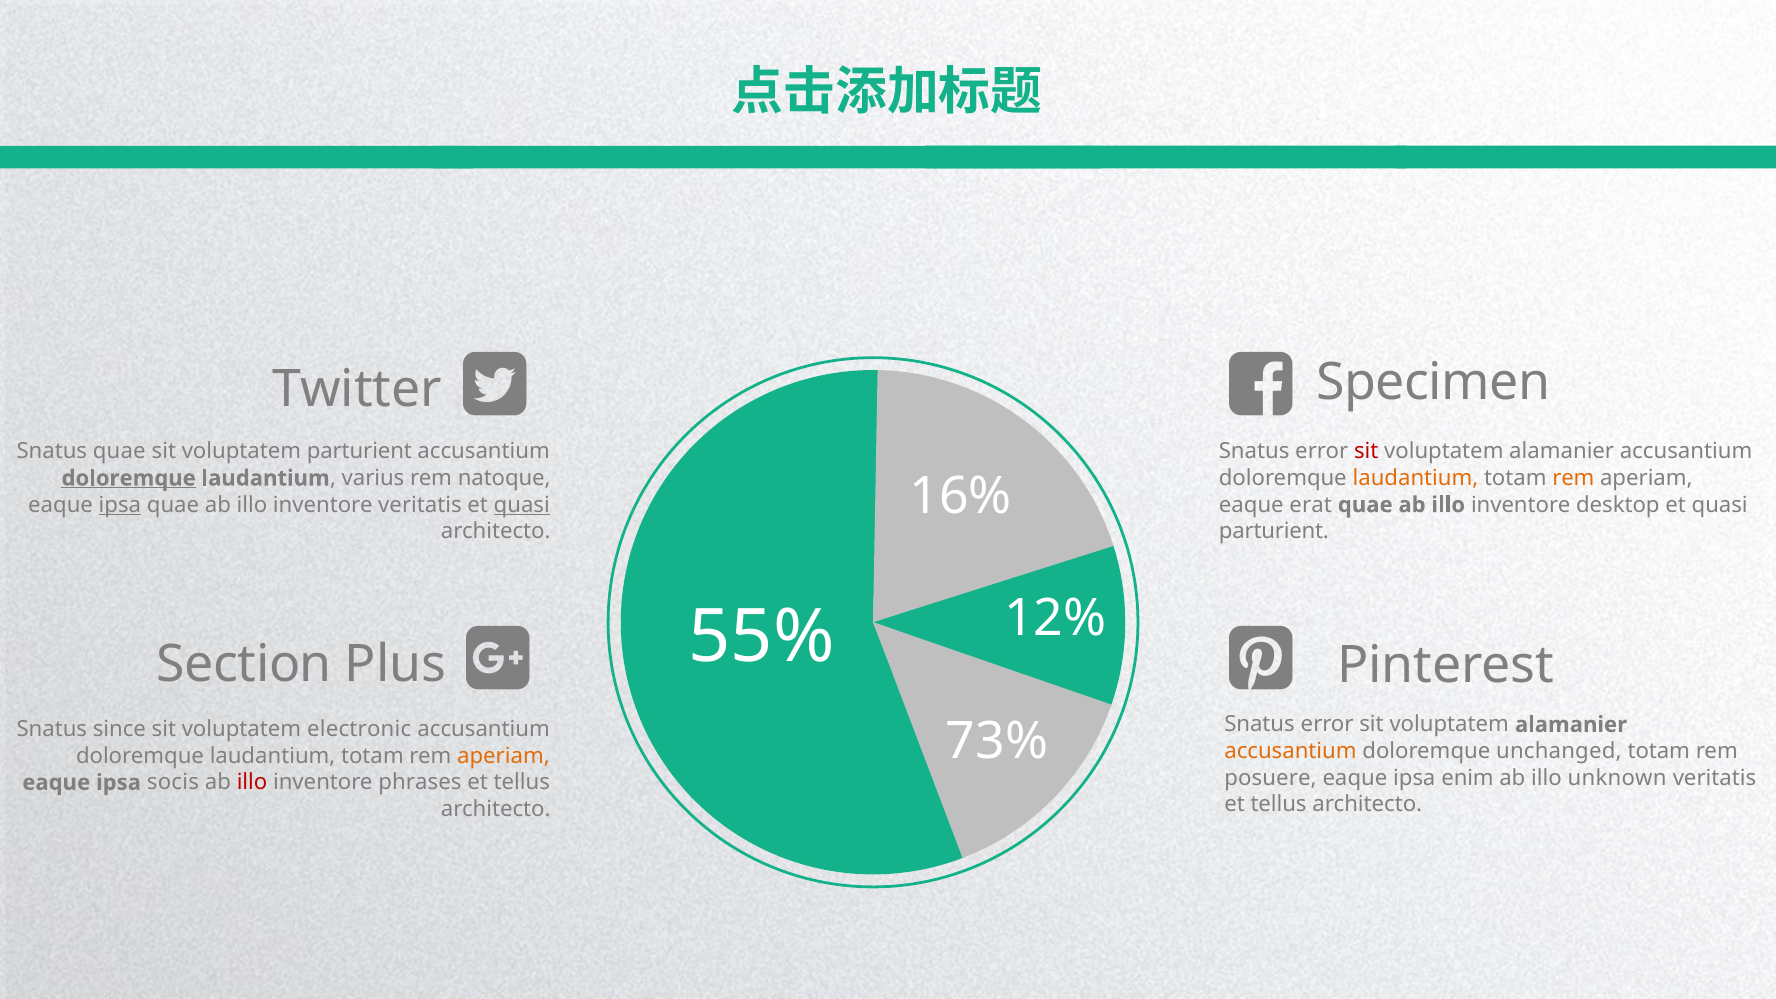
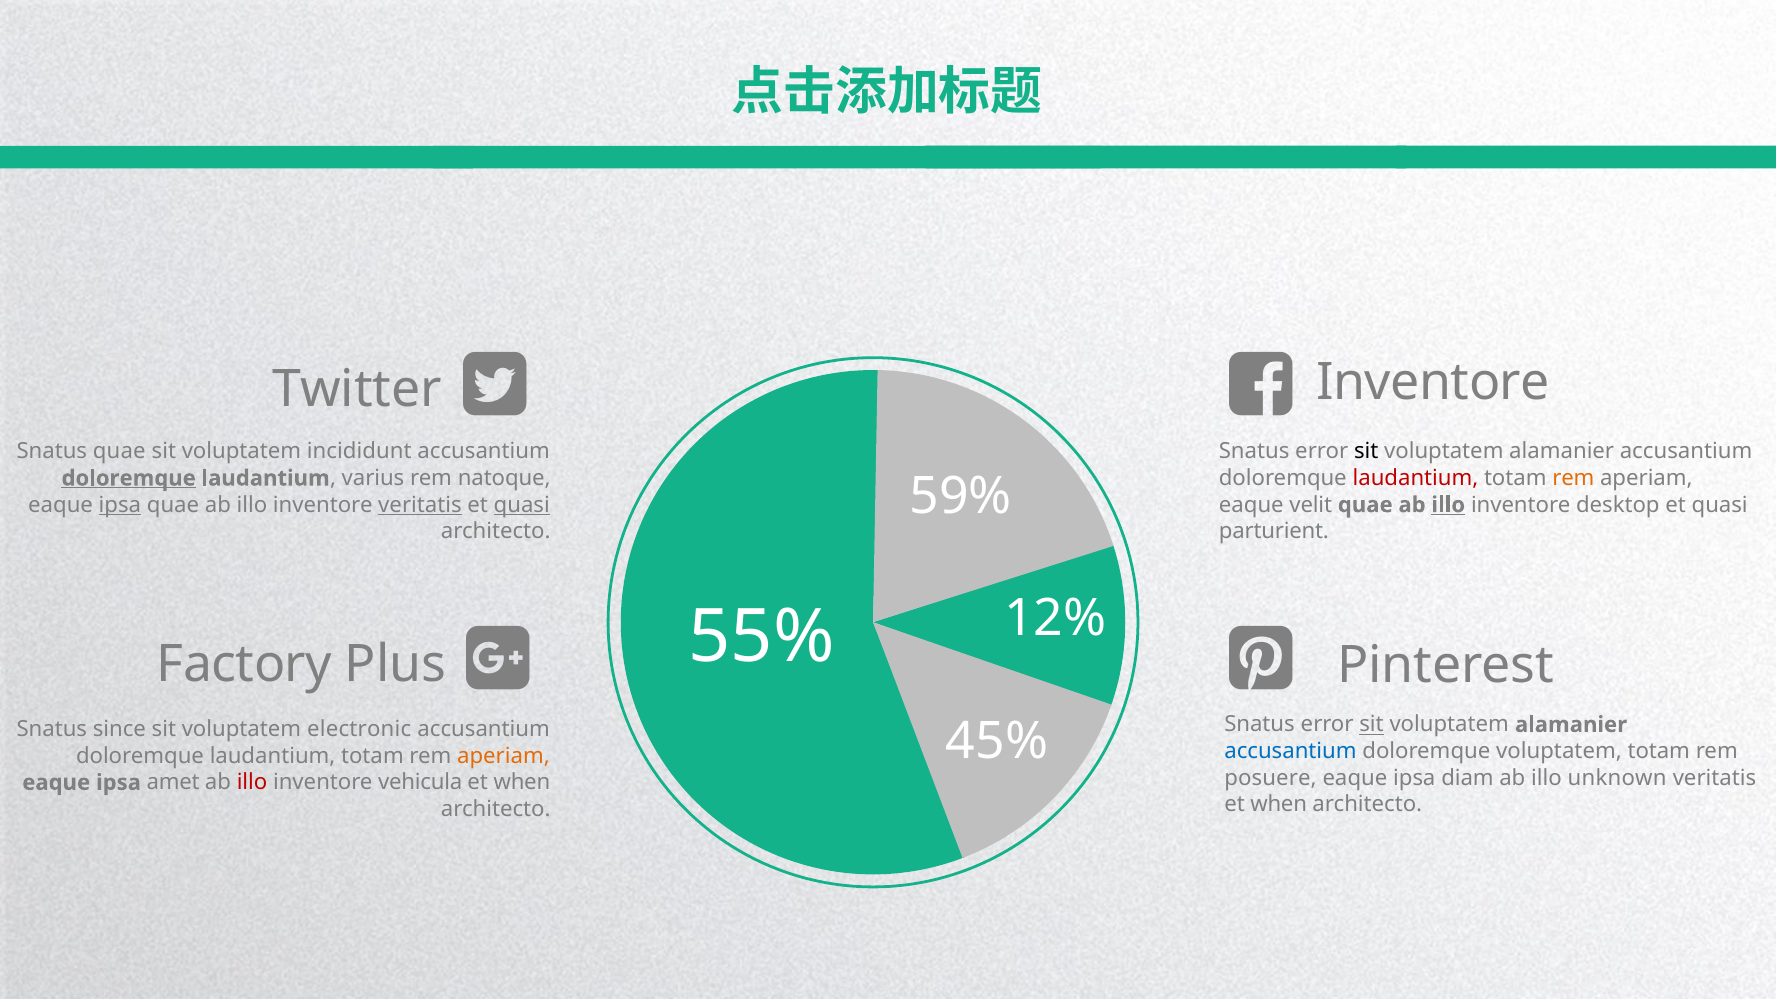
Specimen at (1433, 382): Specimen -> Inventore
voluptatem parturient: parturient -> incididunt
sit at (1366, 452) colour: red -> black
laudantium at (1415, 478) colour: orange -> red
16%: 16% -> 59%
veritatis at (420, 505) underline: none -> present
erat: erat -> velit
illo at (1448, 505) underline: none -> present
Section: Section -> Factory
sit at (1372, 725) underline: none -> present
73%: 73% -> 45%
accusantium at (1290, 752) colour: orange -> blue
doloremque unchanged: unchanged -> voluptatem
enim: enim -> diam
socis: socis -> amet
phrases: phrases -> vehicula
tellus at (522, 783): tellus -> when
tellus at (1279, 805): tellus -> when
